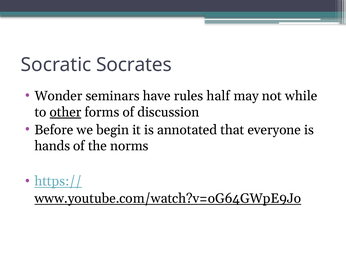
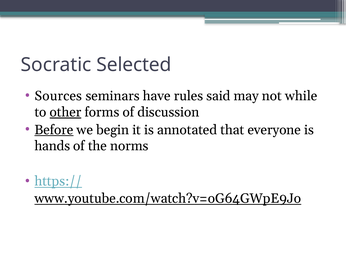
Socrates: Socrates -> Selected
Wonder: Wonder -> Sources
half: half -> said
Before underline: none -> present
